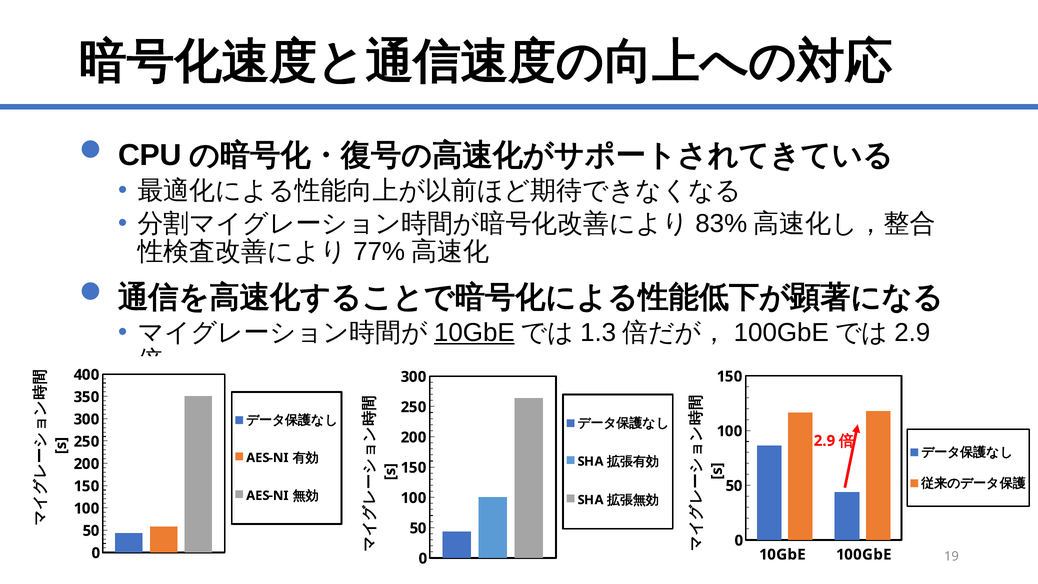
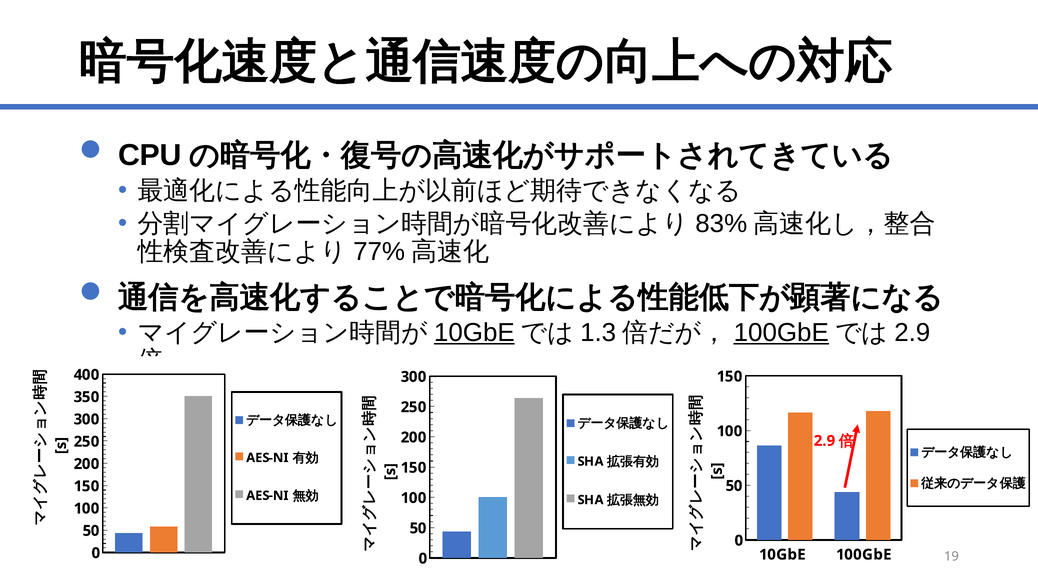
100GbE at (781, 332) underline: none -> present
